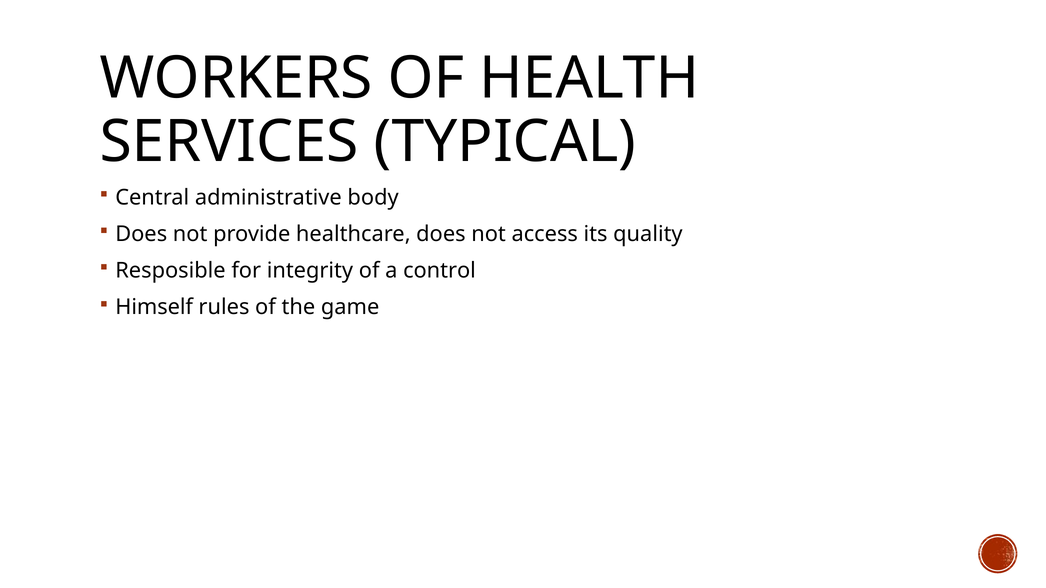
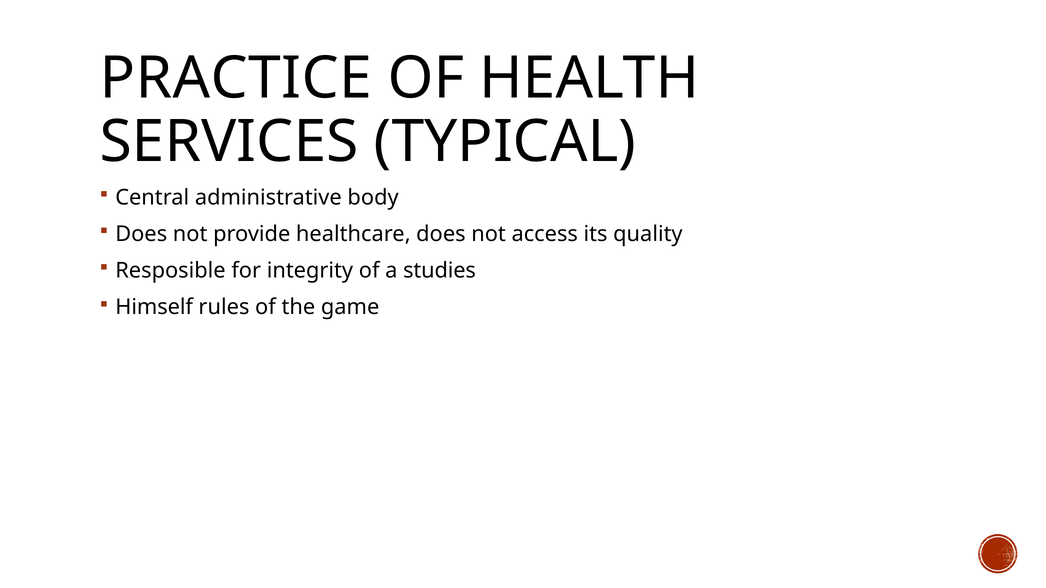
WORKERS: WORKERS -> PRACTICE
control: control -> studies
